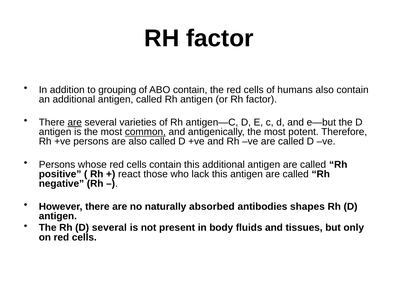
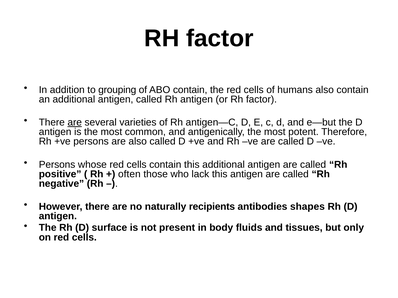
common underline: present -> none
react: react -> often
absorbed: absorbed -> recipients
D several: several -> surface
